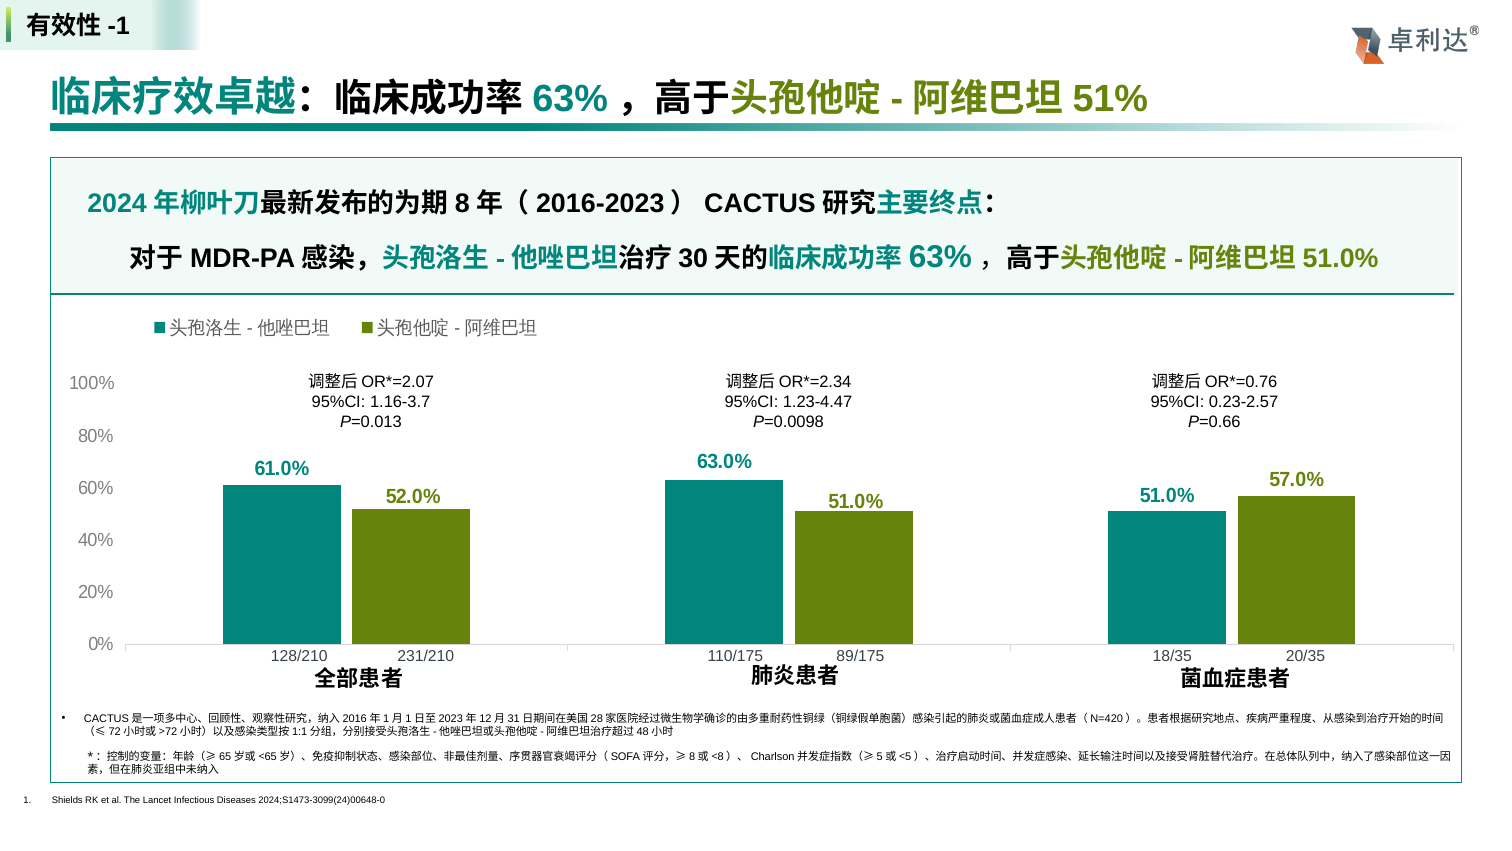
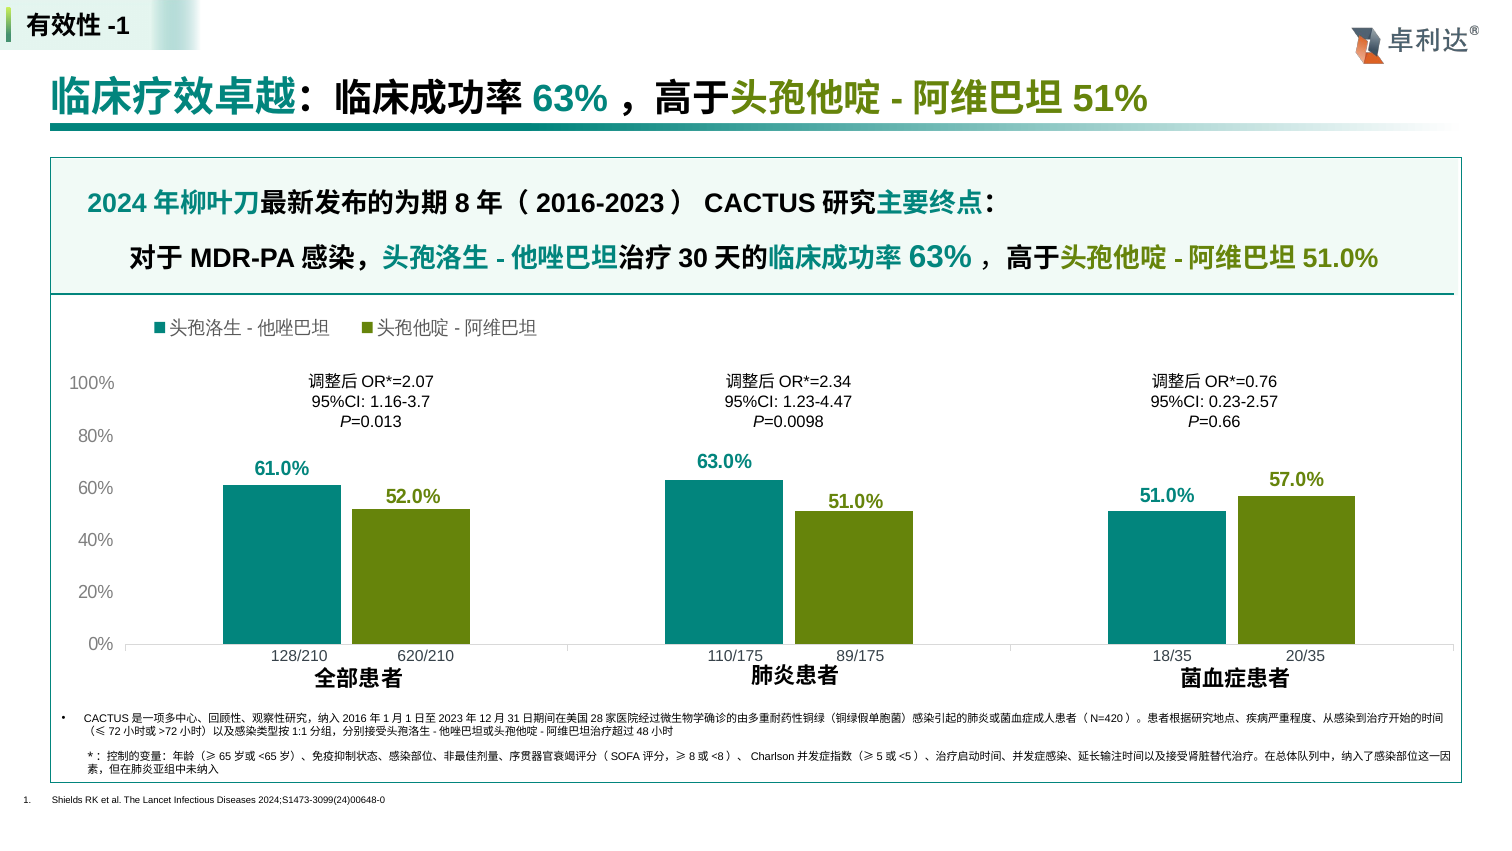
231/210: 231/210 -> 620/210
